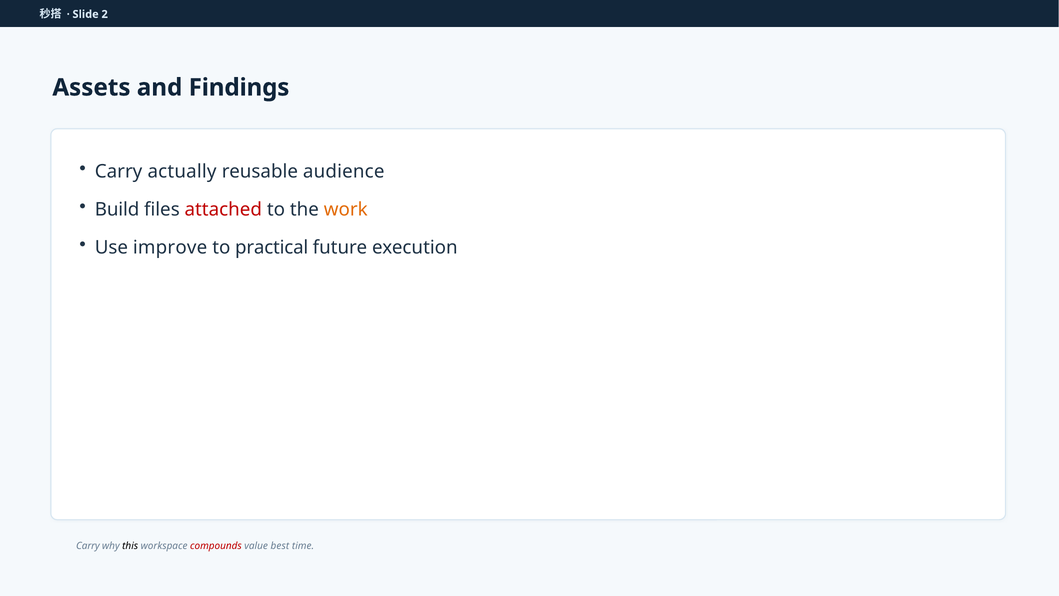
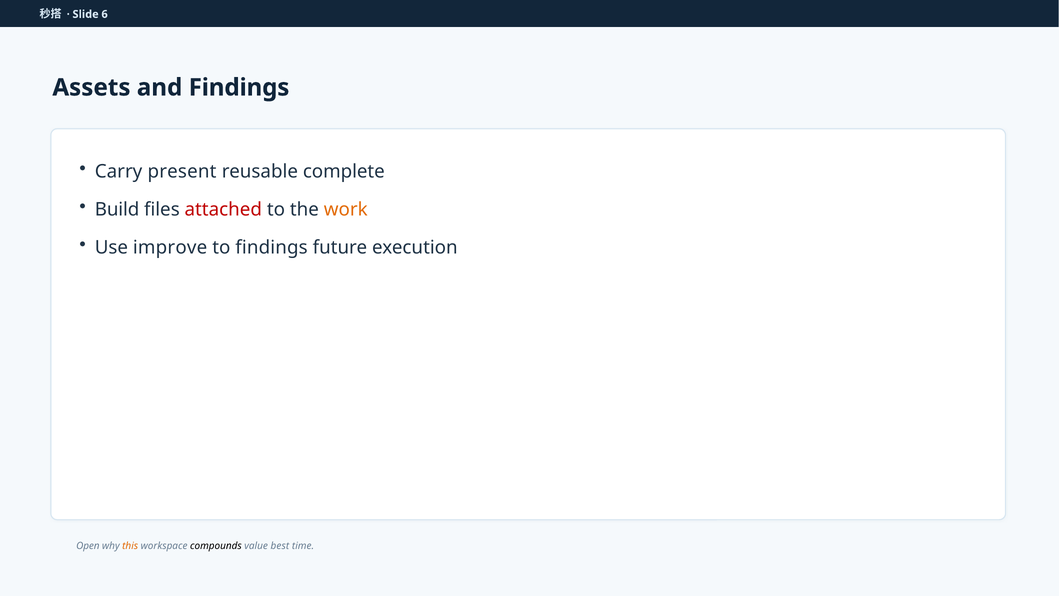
2: 2 -> 6
actually: actually -> present
audience: audience -> complete
to practical: practical -> findings
Carry at (88, 546): Carry -> Open
this colour: black -> orange
compounds colour: red -> black
